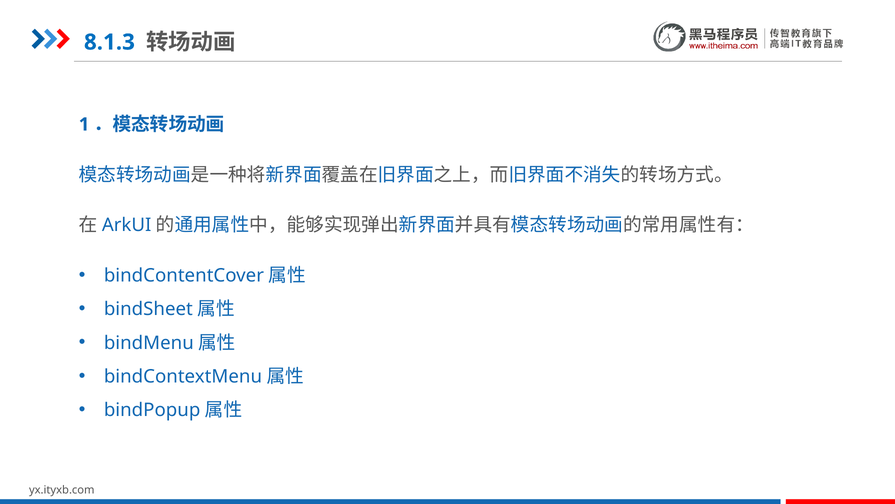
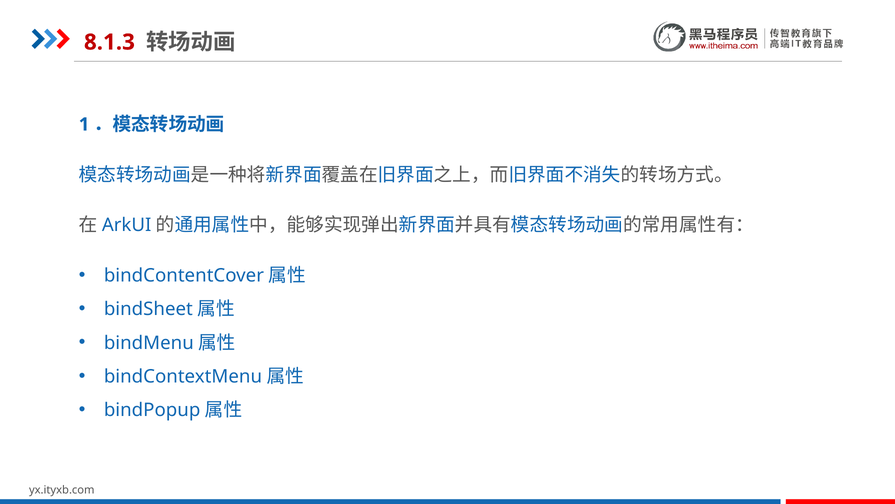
8.1.3 colour: blue -> red
